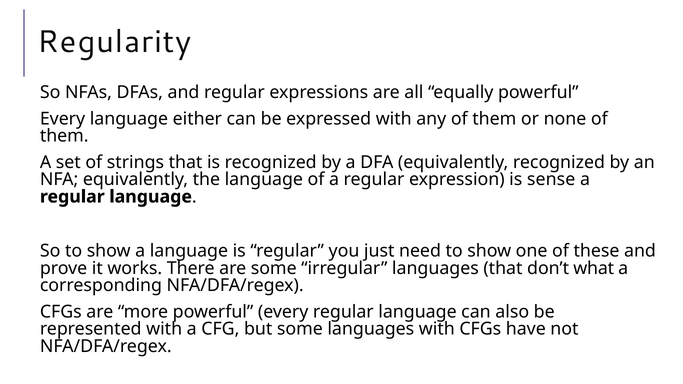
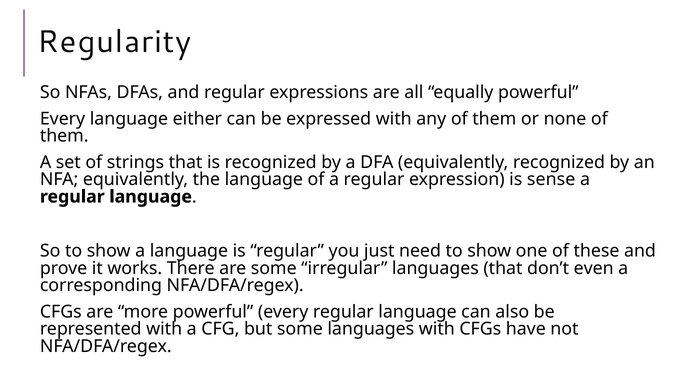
what: what -> even
